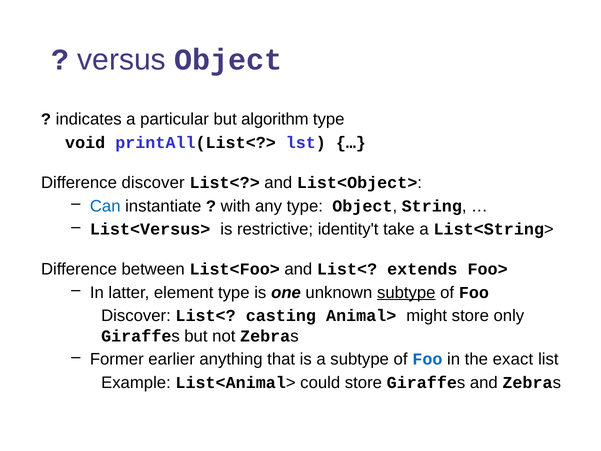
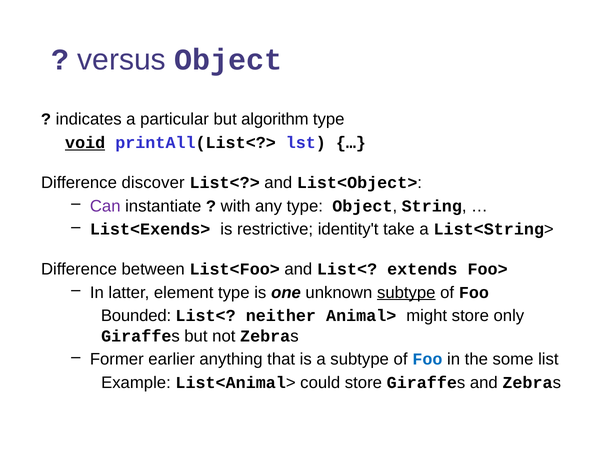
void underline: none -> present
Can colour: blue -> purple
List<Versus>: List<Versus> -> List<Exends>
Discover at (136, 316): Discover -> Bounded
casting: casting -> neither
exact: exact -> some
